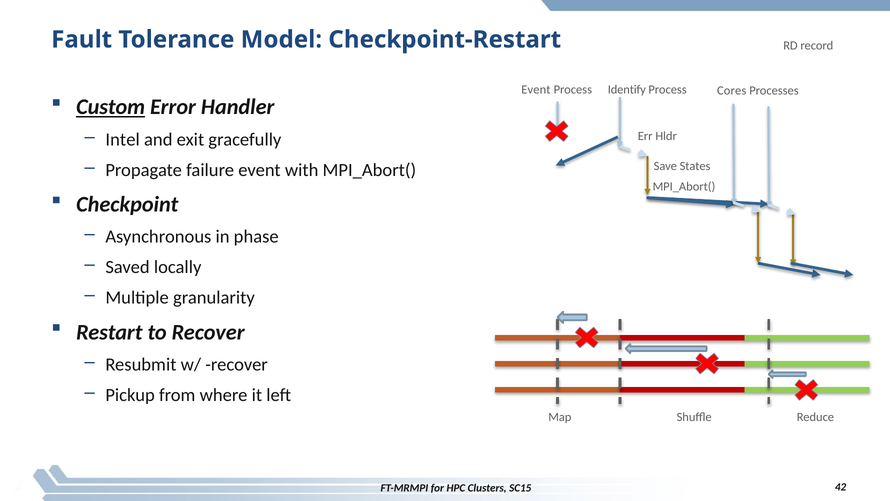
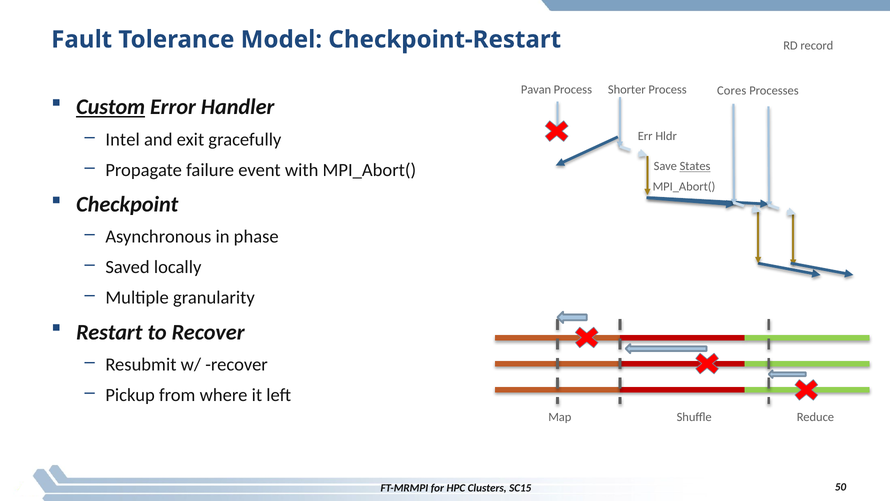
Event at (536, 90): Event -> Pavan
Identify: Identify -> Shorter
States underline: none -> present
42: 42 -> 50
